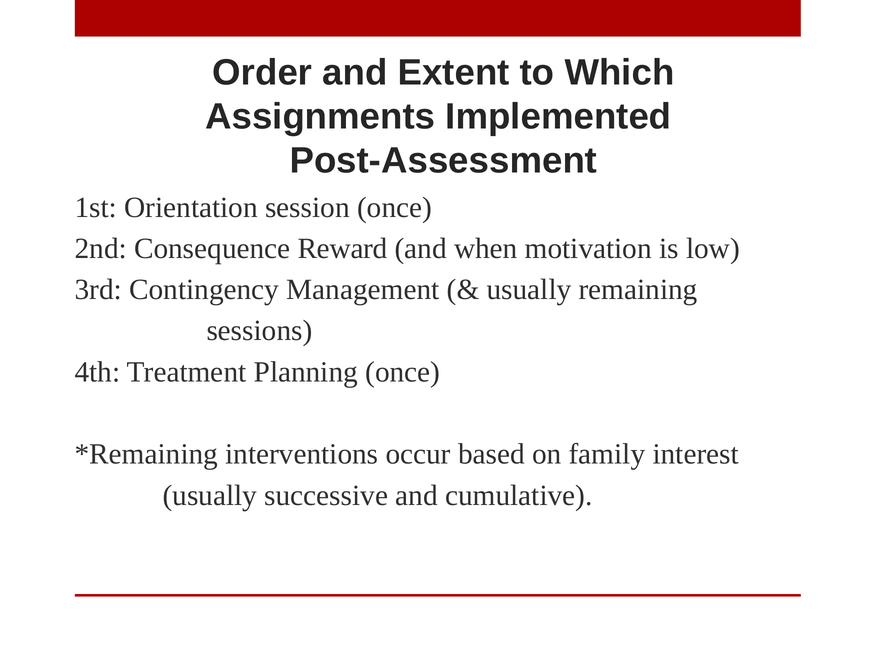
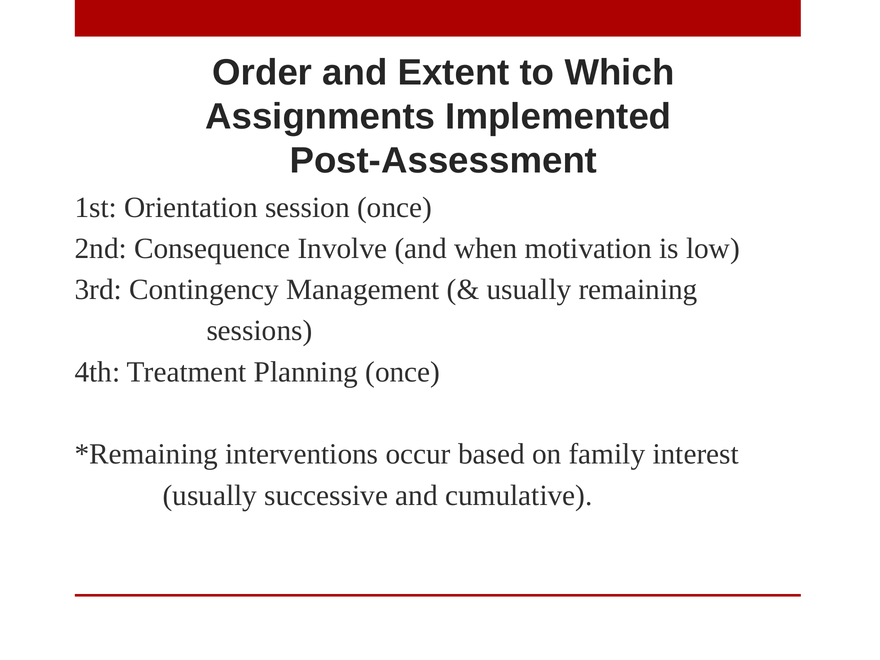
Reward: Reward -> Involve
